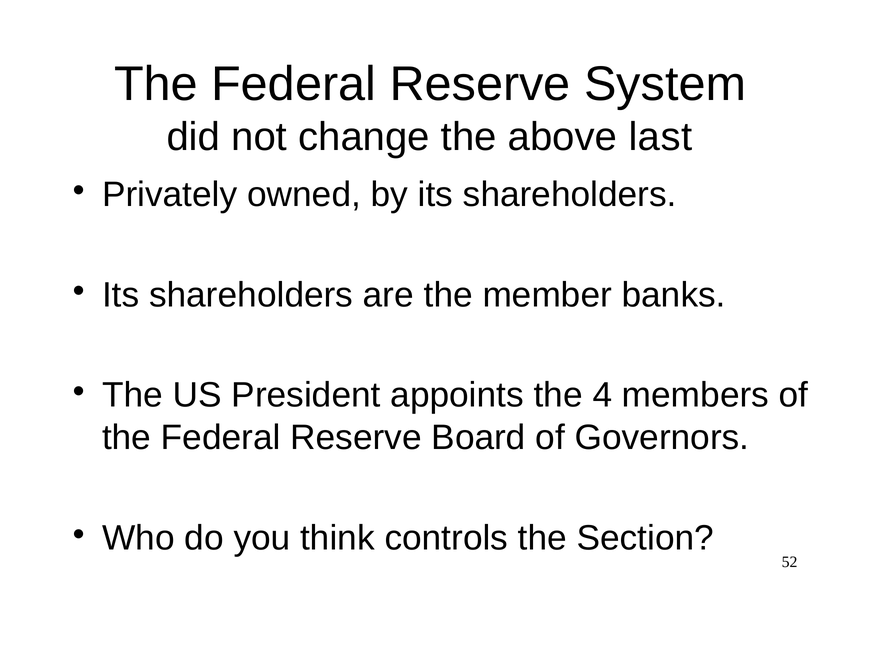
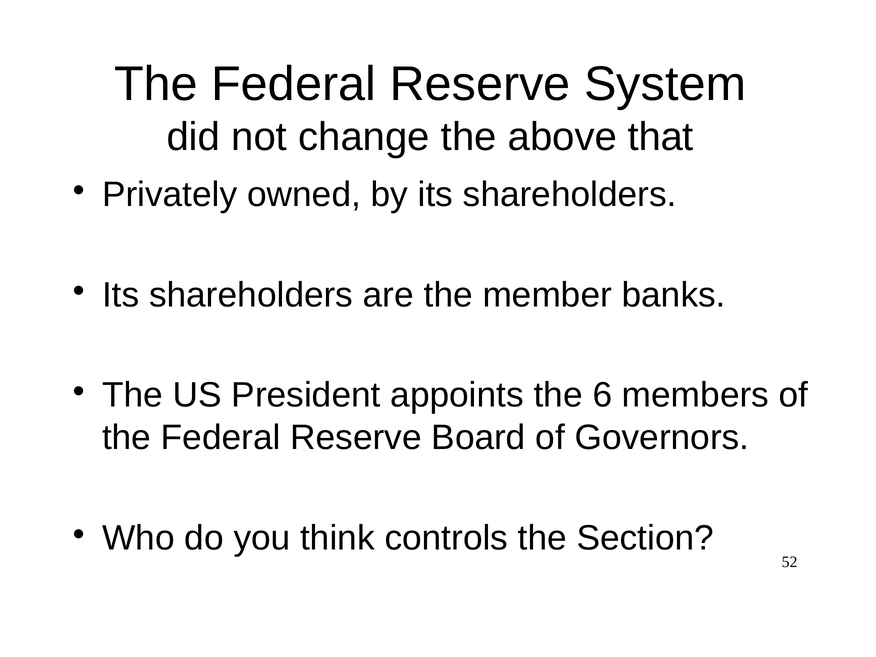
last: last -> that
4: 4 -> 6
